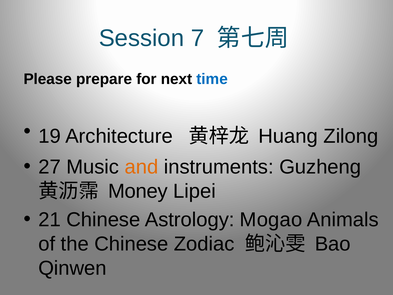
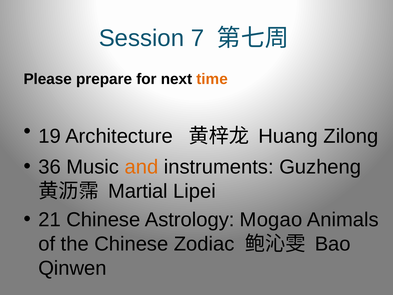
time colour: blue -> orange
27: 27 -> 36
Money: Money -> Martial
